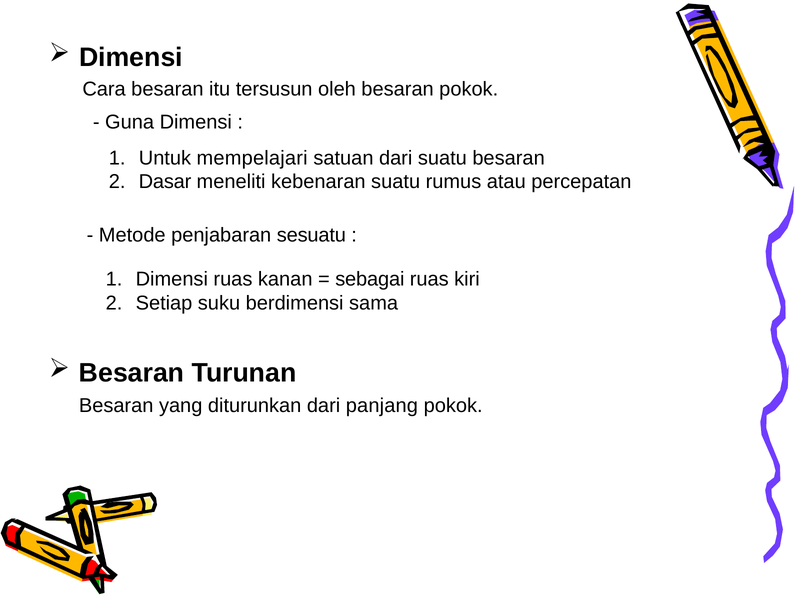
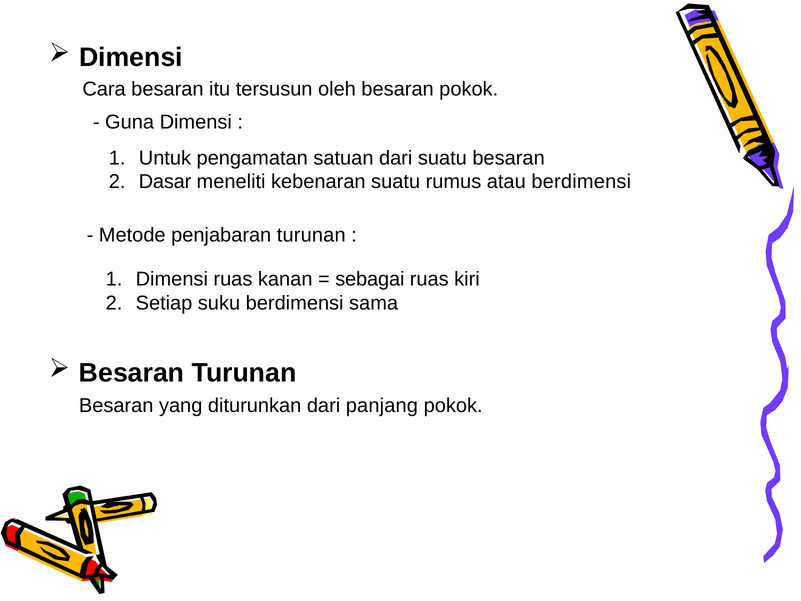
mempelajari: mempelajari -> pengamatan
atau percepatan: percepatan -> berdimensi
penjabaran sesuatu: sesuatu -> turunan
